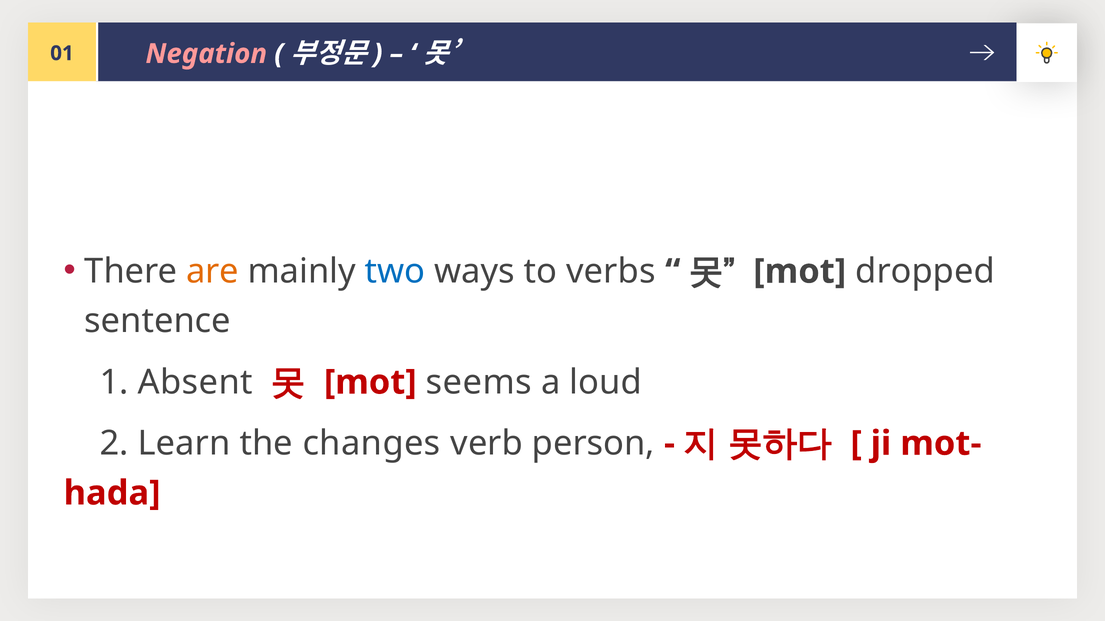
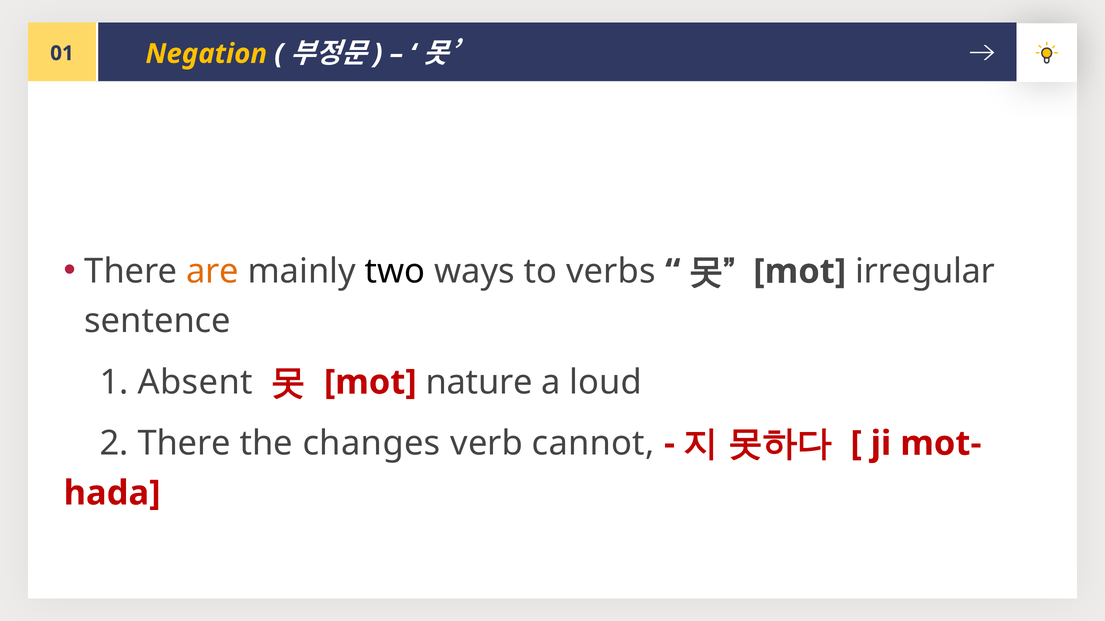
Negation colour: pink -> yellow
two colour: blue -> black
dropped: dropped -> irregular
seems: seems -> nature
2 Learn: Learn -> There
person: person -> cannot
